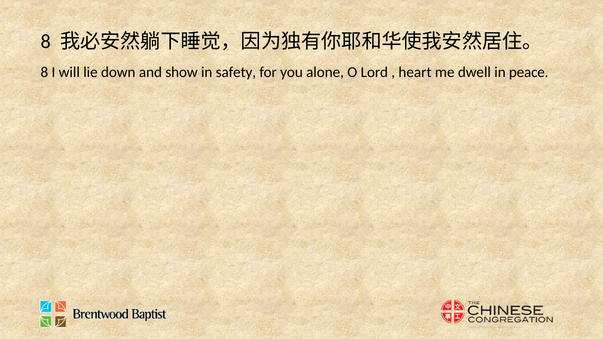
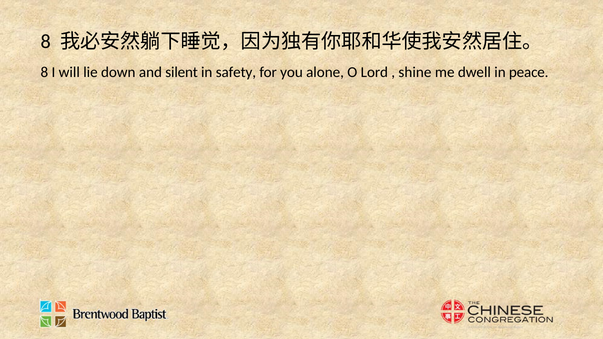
show: show -> silent
heart: heart -> shine
